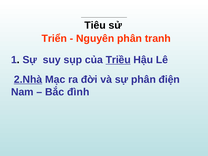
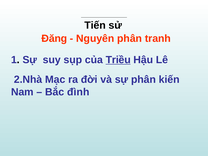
Tiêu: Tiêu -> Tiến
Triển: Triển -> Đăng
2.Nhà underline: present -> none
điện: điện -> kiến
